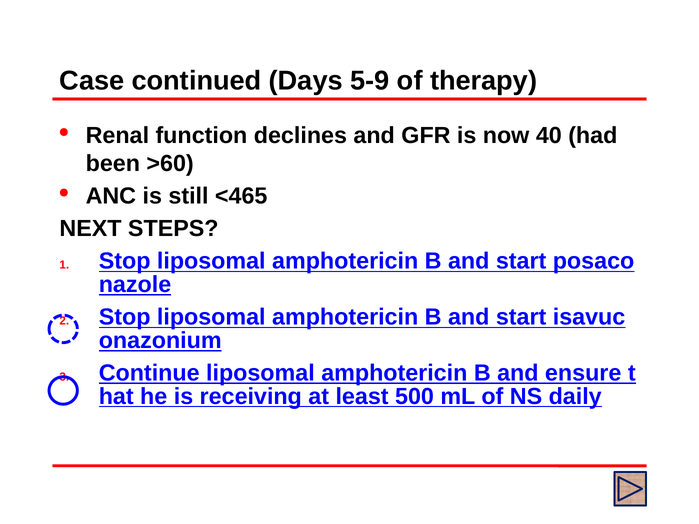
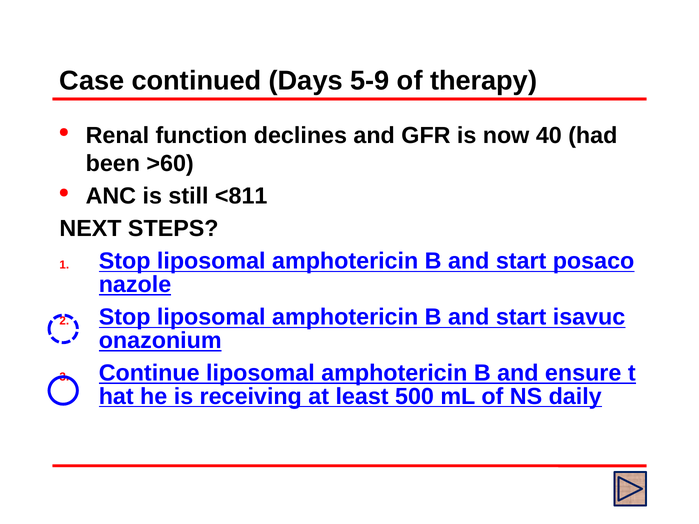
<465: <465 -> <811
